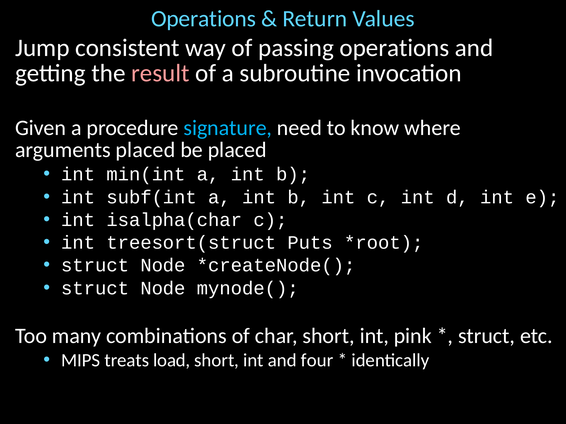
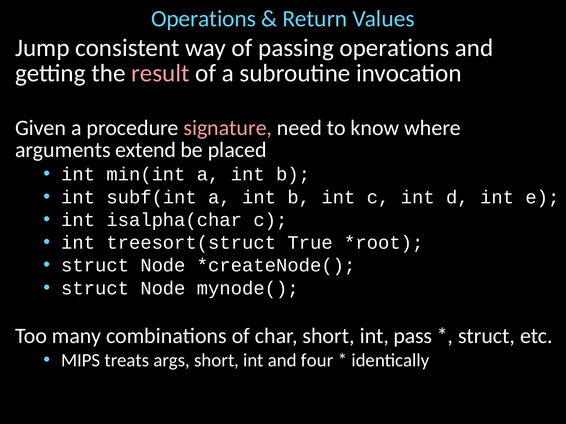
signature colour: light blue -> pink
arguments placed: placed -> extend
Puts: Puts -> True
pink: pink -> pass
load: load -> args
